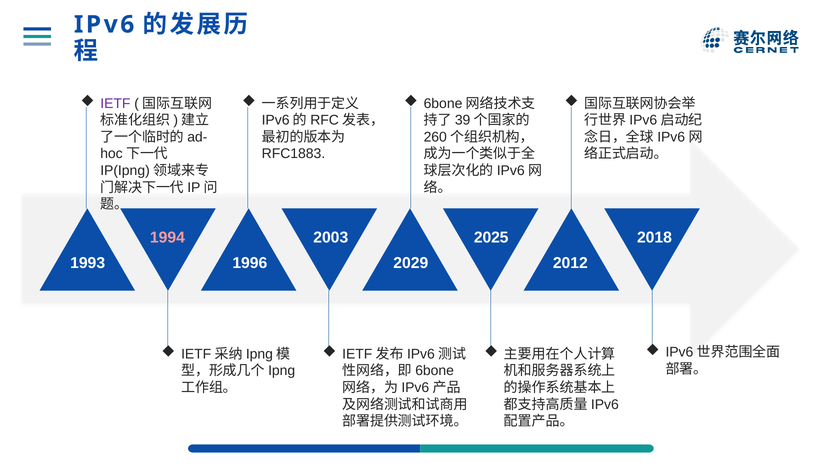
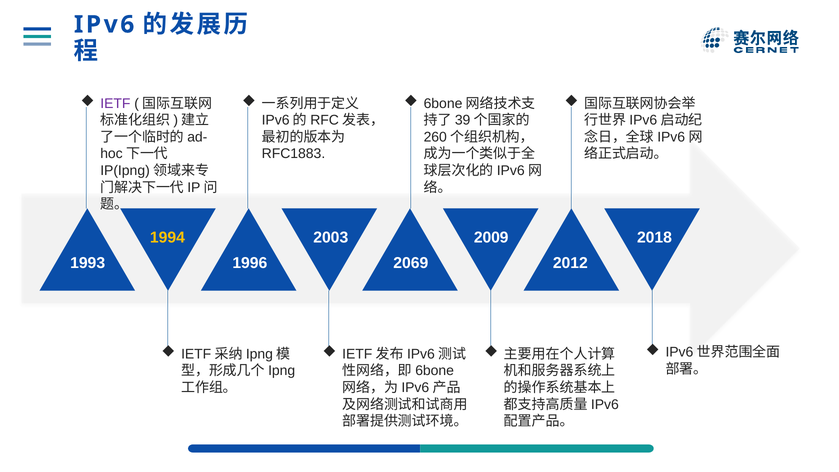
1994 colour: pink -> yellow
2025: 2025 -> 2009
2029: 2029 -> 2069
